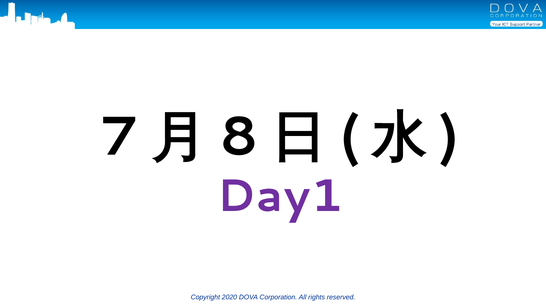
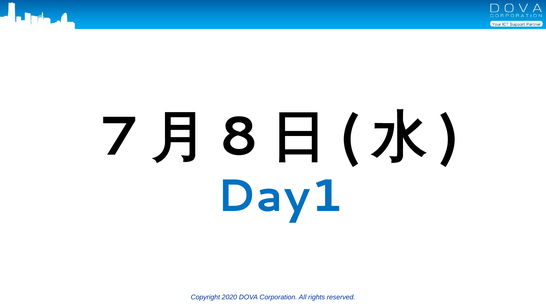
Day1 colour: purple -> blue
